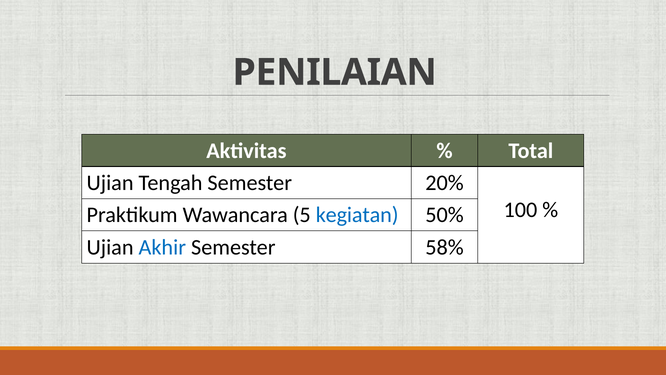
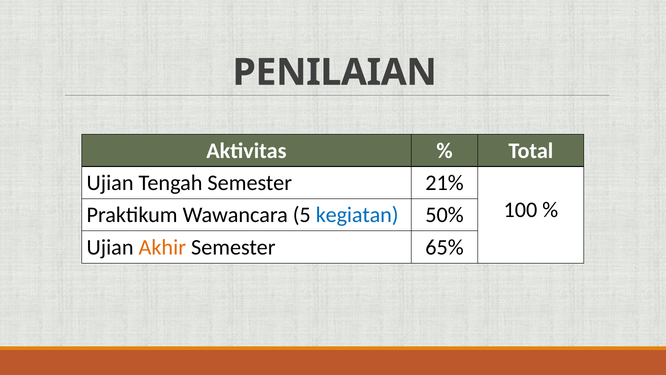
20%: 20% -> 21%
Akhir colour: blue -> orange
58%: 58% -> 65%
